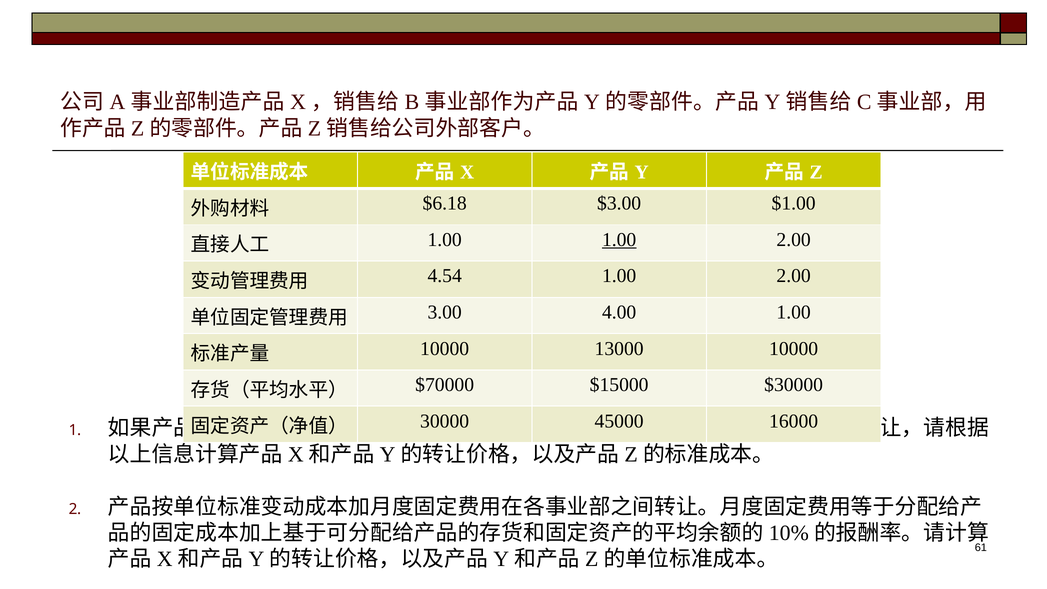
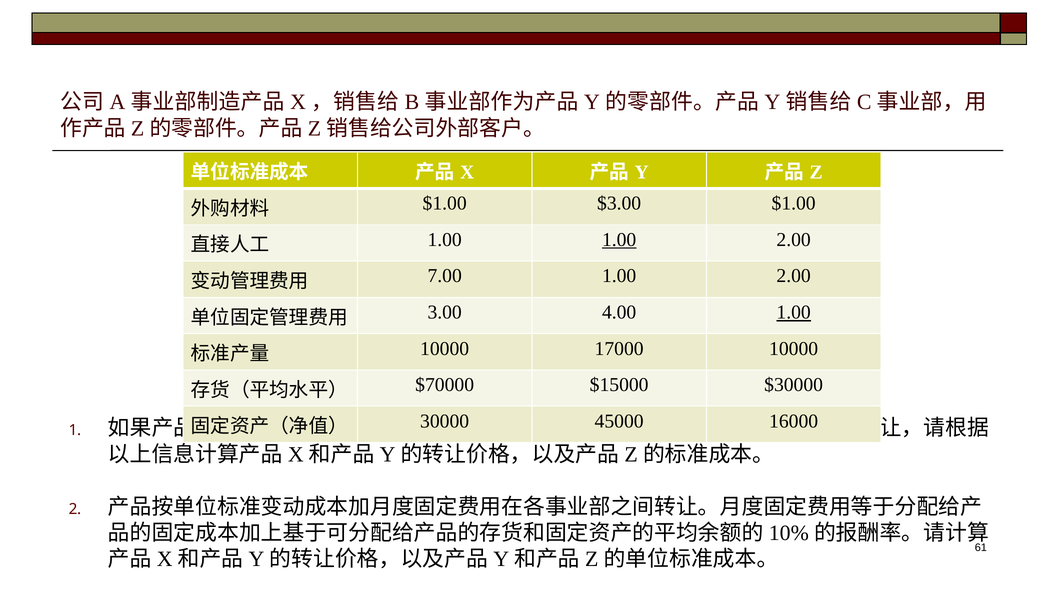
$6.18 at (445, 203): $6.18 -> $1.00
4.54: 4.54 -> 7.00
1.00 at (794, 312) underline: none -> present
13000: 13000 -> 17000
